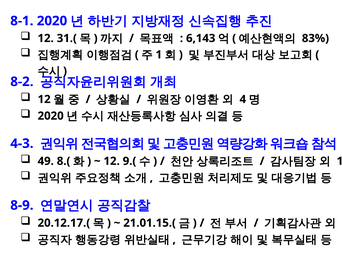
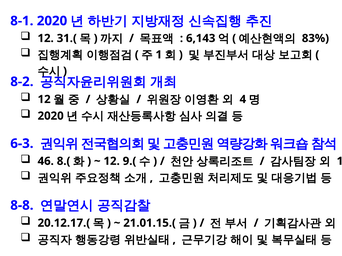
4-3: 4-3 -> 6-3
49: 49 -> 46
8-9: 8-9 -> 8-8
